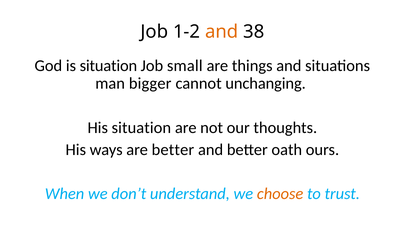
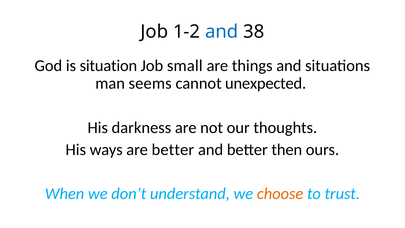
and at (222, 32) colour: orange -> blue
bigger: bigger -> seems
unchanging: unchanging -> unexpected
His situation: situation -> darkness
oath: oath -> then
